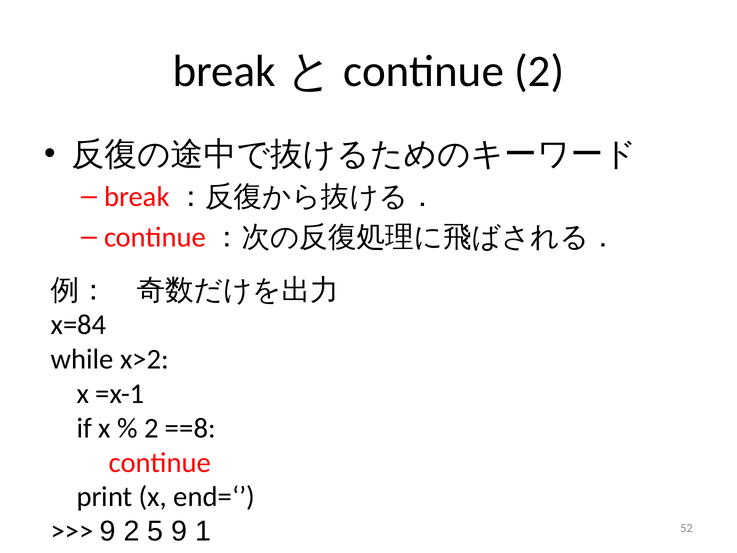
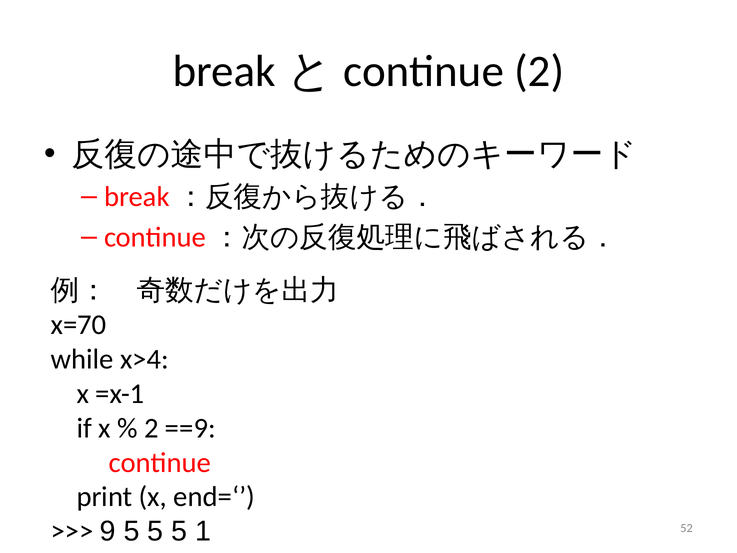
x=84: x=84 -> x=70
x>2: x>2 -> x>4
==8: ==8 -> ==9
9 2: 2 -> 5
9 at (179, 531): 9 -> 5
